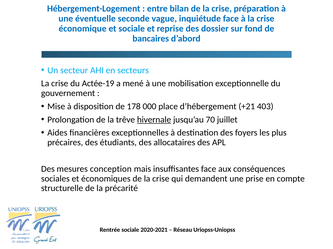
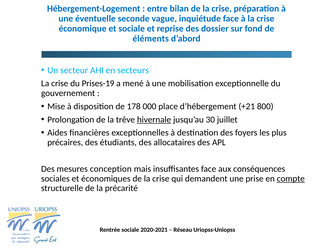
bancaires: bancaires -> éléments
Actée-19: Actée-19 -> Prises-19
403: 403 -> 800
70: 70 -> 30
compte underline: none -> present
